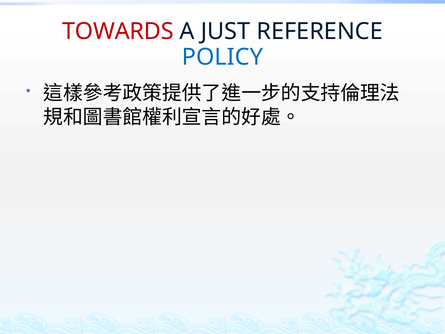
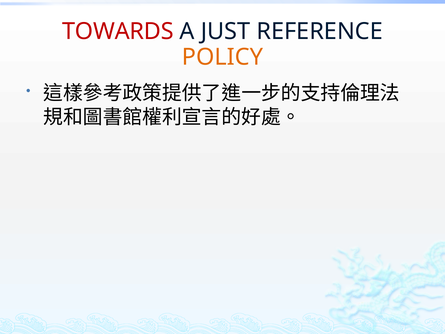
POLICY colour: blue -> orange
